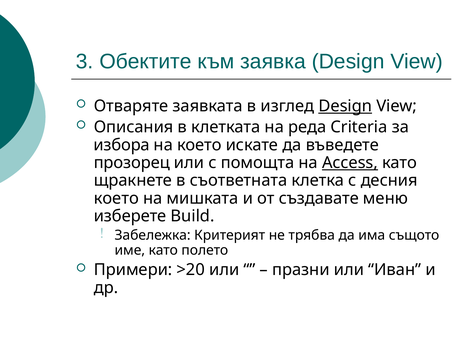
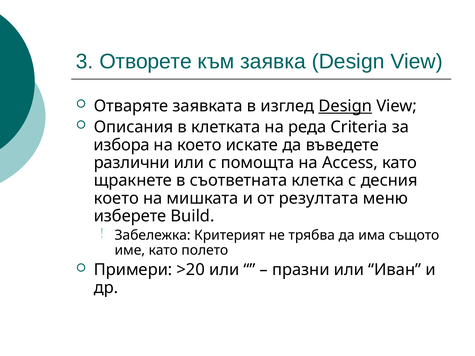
Обектите: Обектите -> Отворете
прозорец: прозорец -> различни
Access underline: present -> none
създавате: създавате -> резултата
